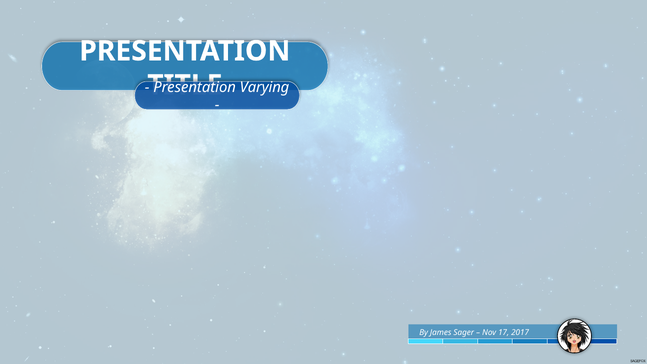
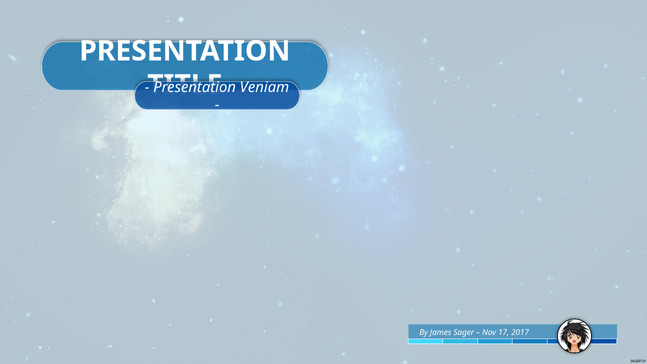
Varying: Varying -> Veniam
